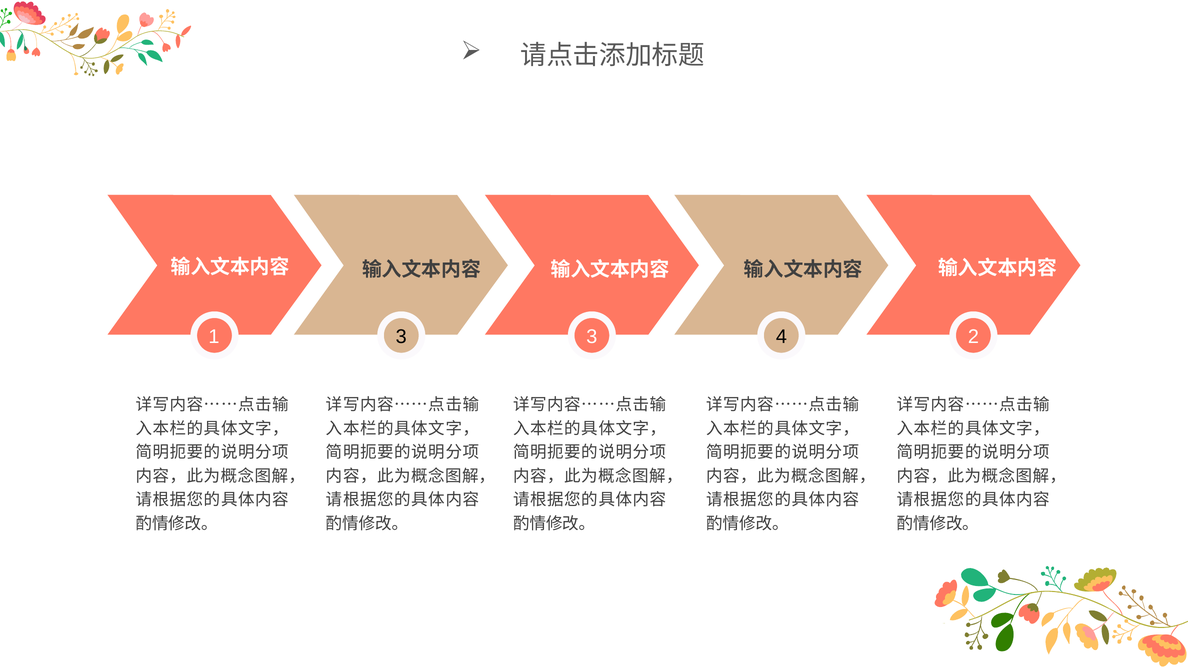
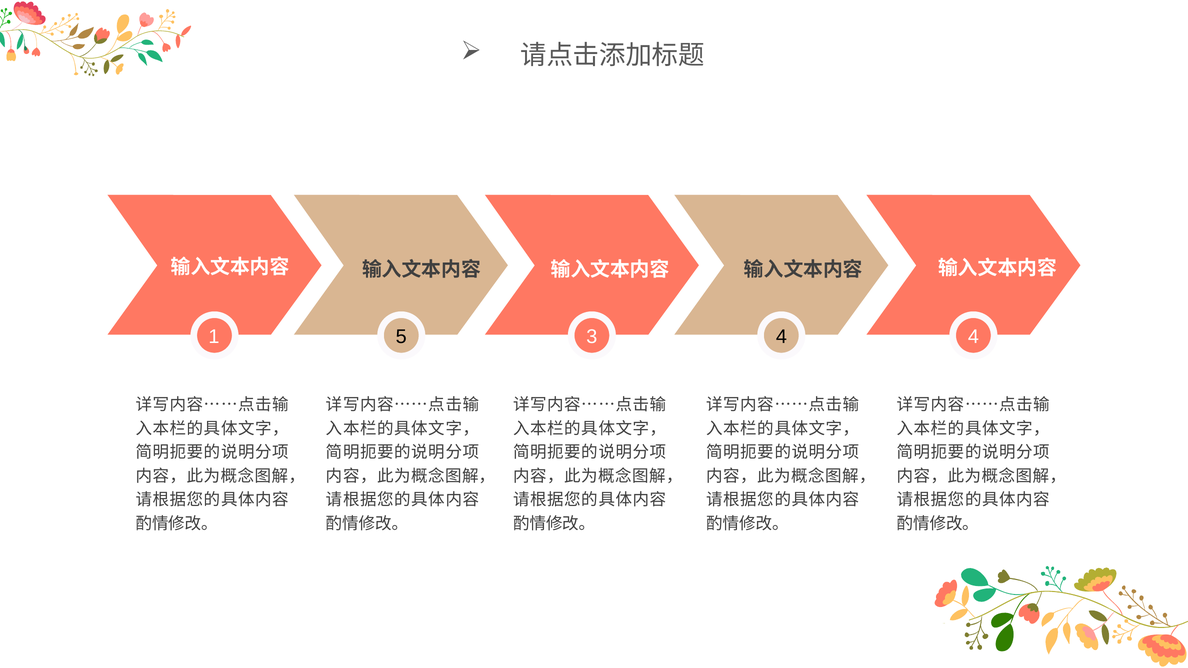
1 3: 3 -> 5
4 2: 2 -> 4
